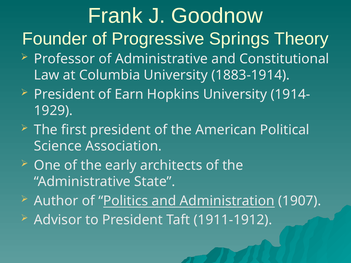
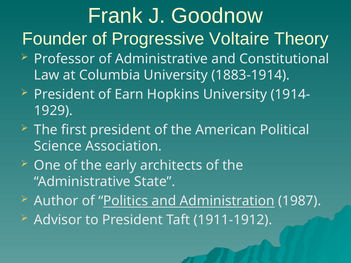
Springs: Springs -> Voltaire
1907: 1907 -> 1987
